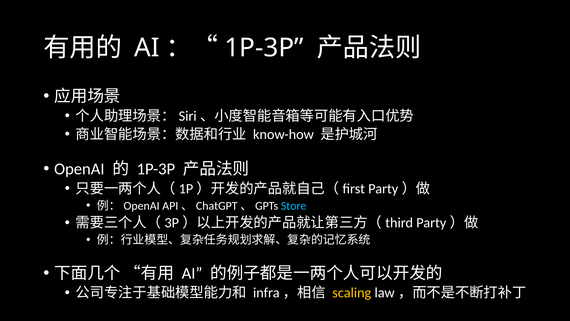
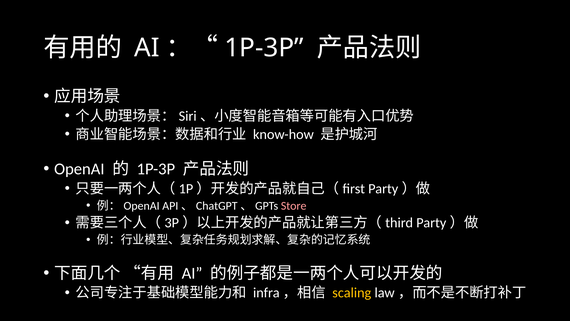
Store colour: light blue -> pink
